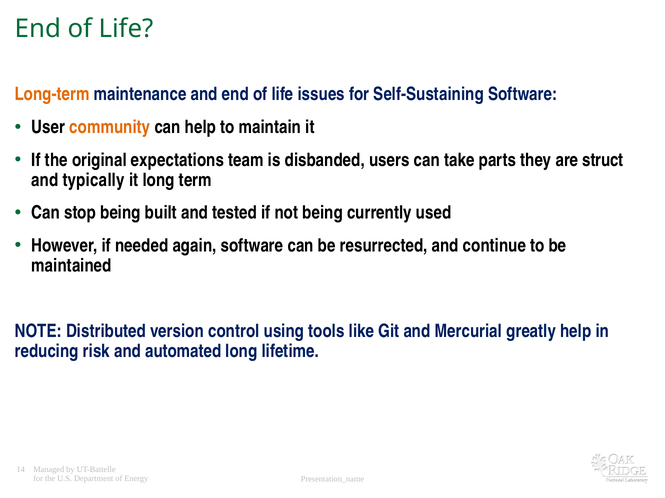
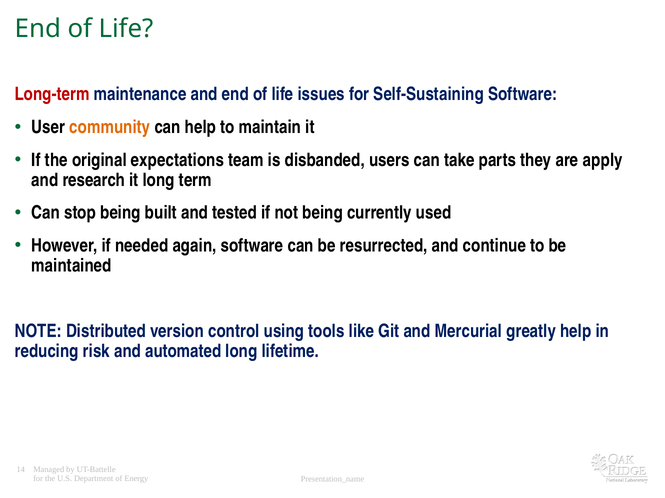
Long-term colour: orange -> red
struct: struct -> apply
typically: typically -> research
